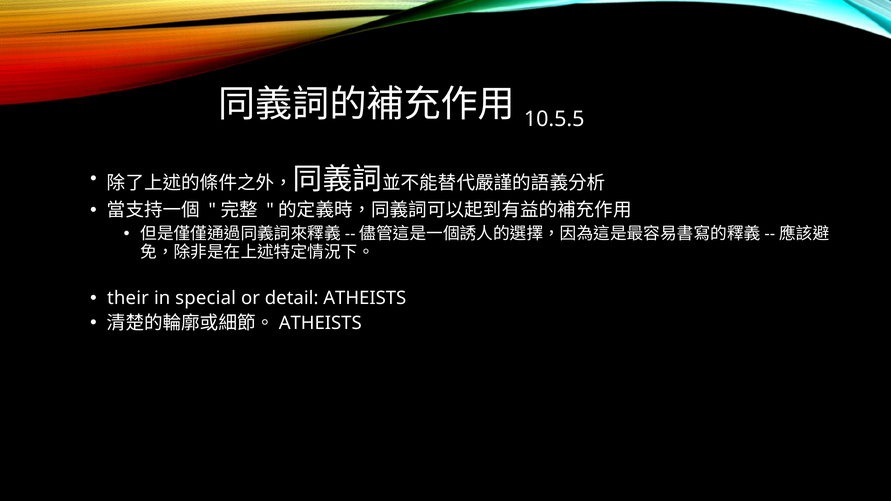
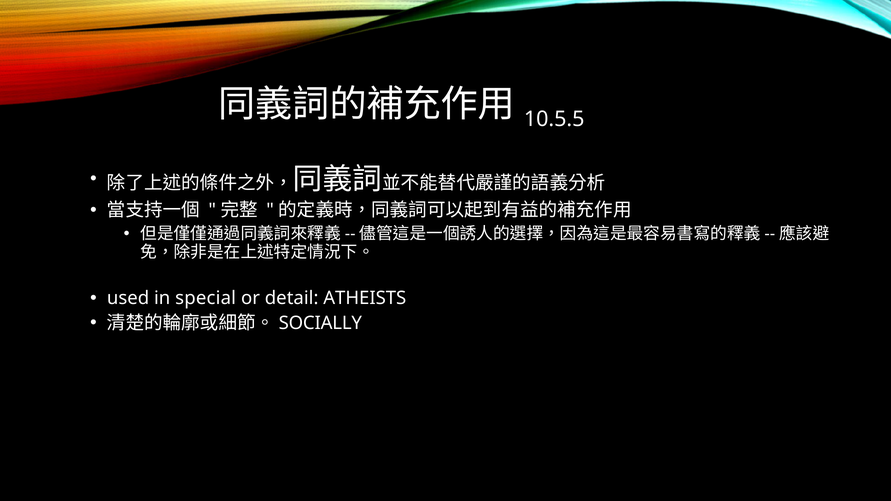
their: their -> used
ATHEISTS at (320, 323): ATHEISTS -> SOCIALLY
